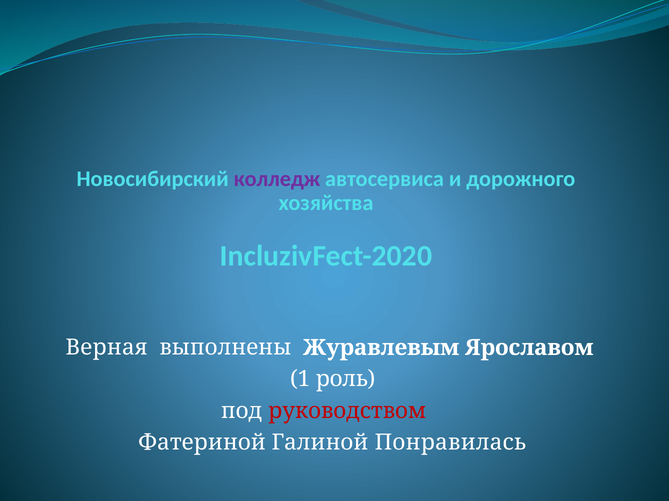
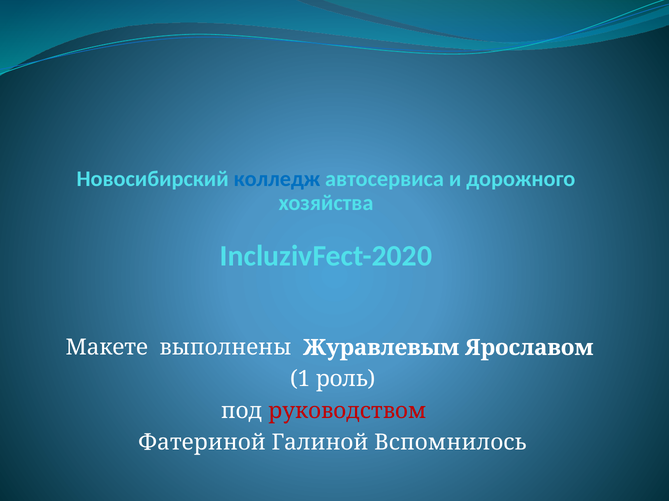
колледж colour: purple -> blue
Верная: Верная -> Макете
Понравилась: Понравилась -> Вспомнилось
